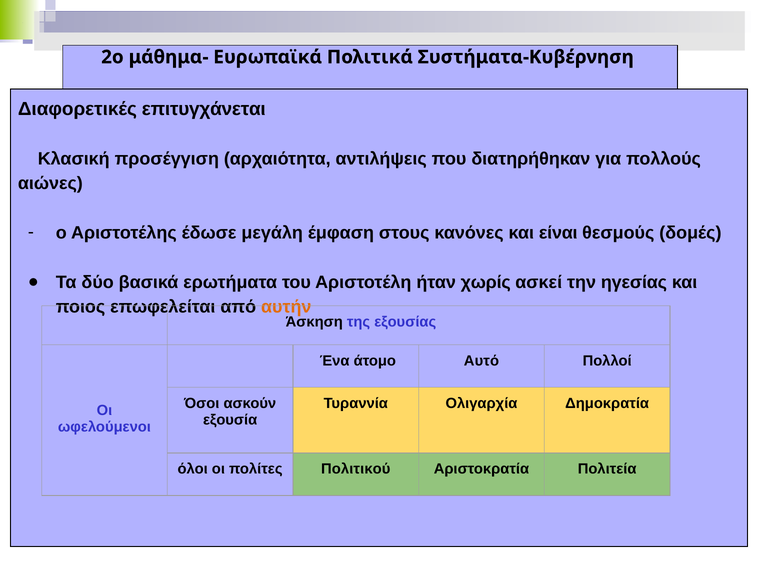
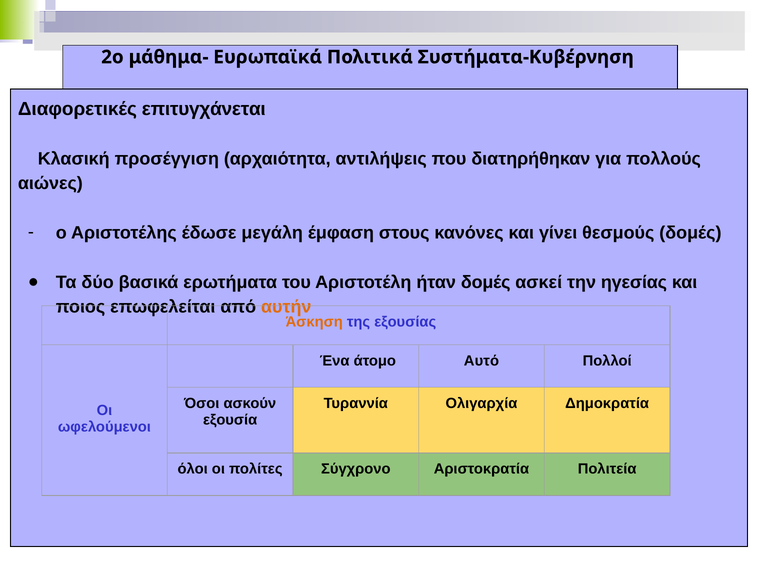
είναι: είναι -> γίνει
ήταν χωρίς: χωρίς -> δομές
Άσκηση colour: black -> orange
Πολιτικού: Πολιτικού -> Σύγχρονο
